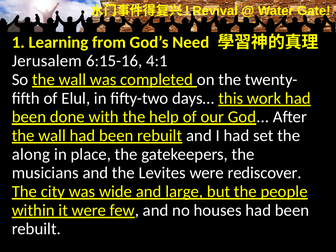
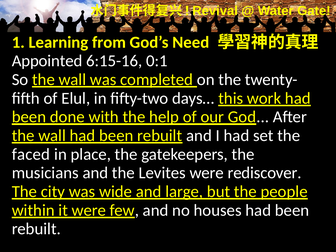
Jerusalem: Jerusalem -> Appointed
4:1: 4:1 -> 0:1
along: along -> faced
